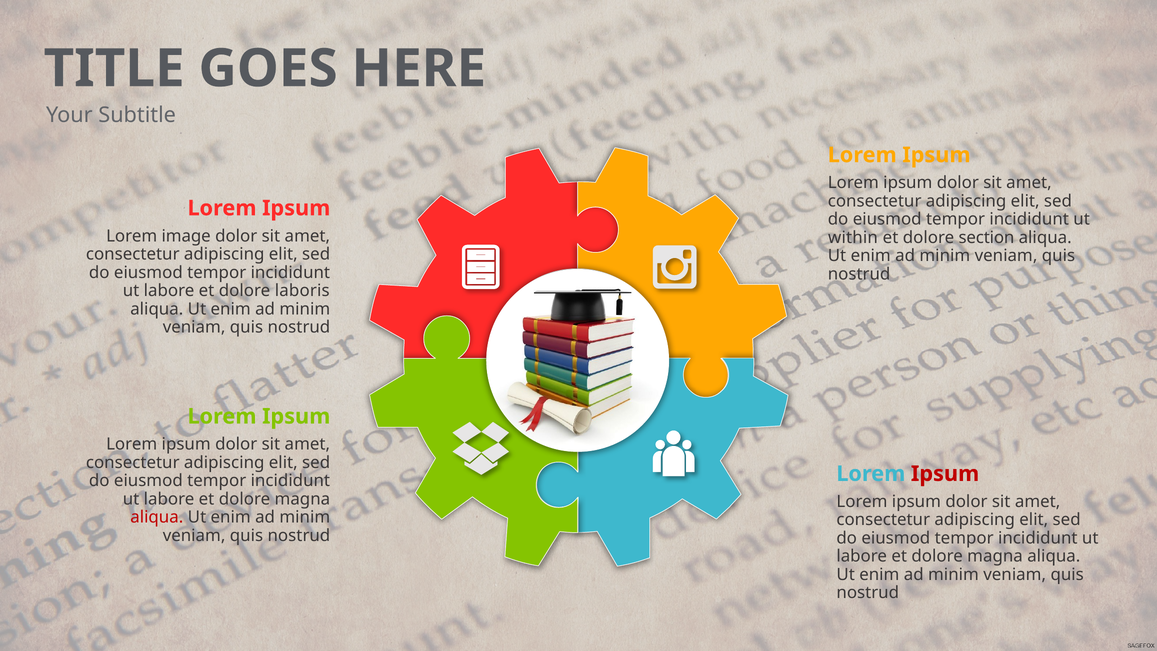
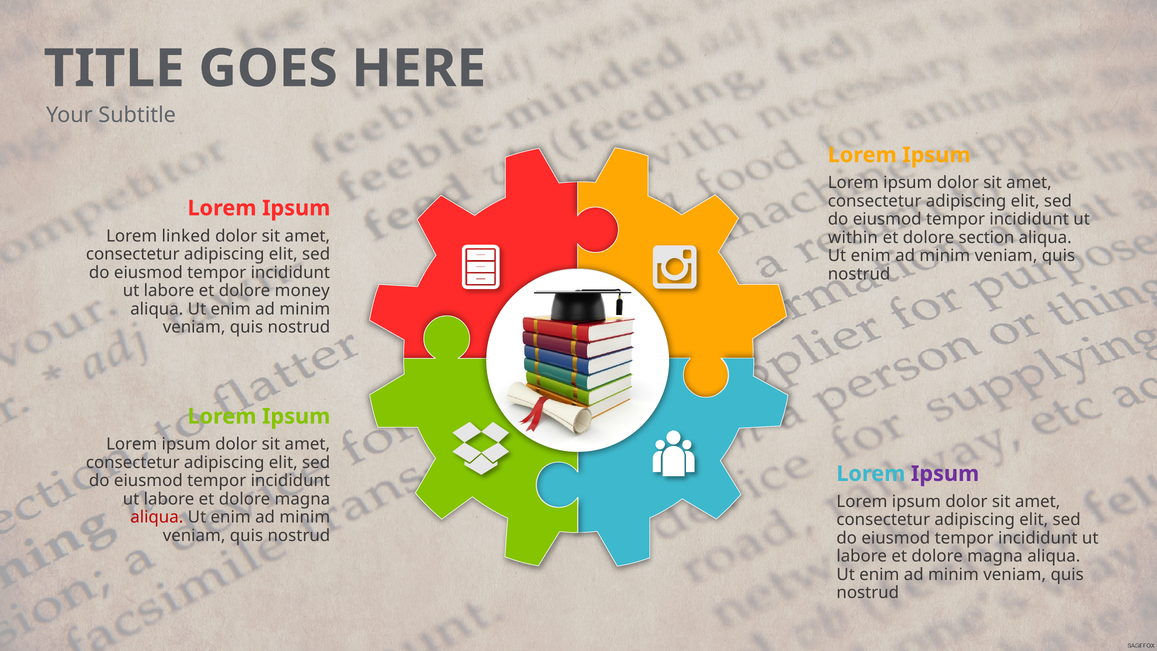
image: image -> linked
laboris: laboris -> money
Ipsum at (945, 474) colour: red -> purple
